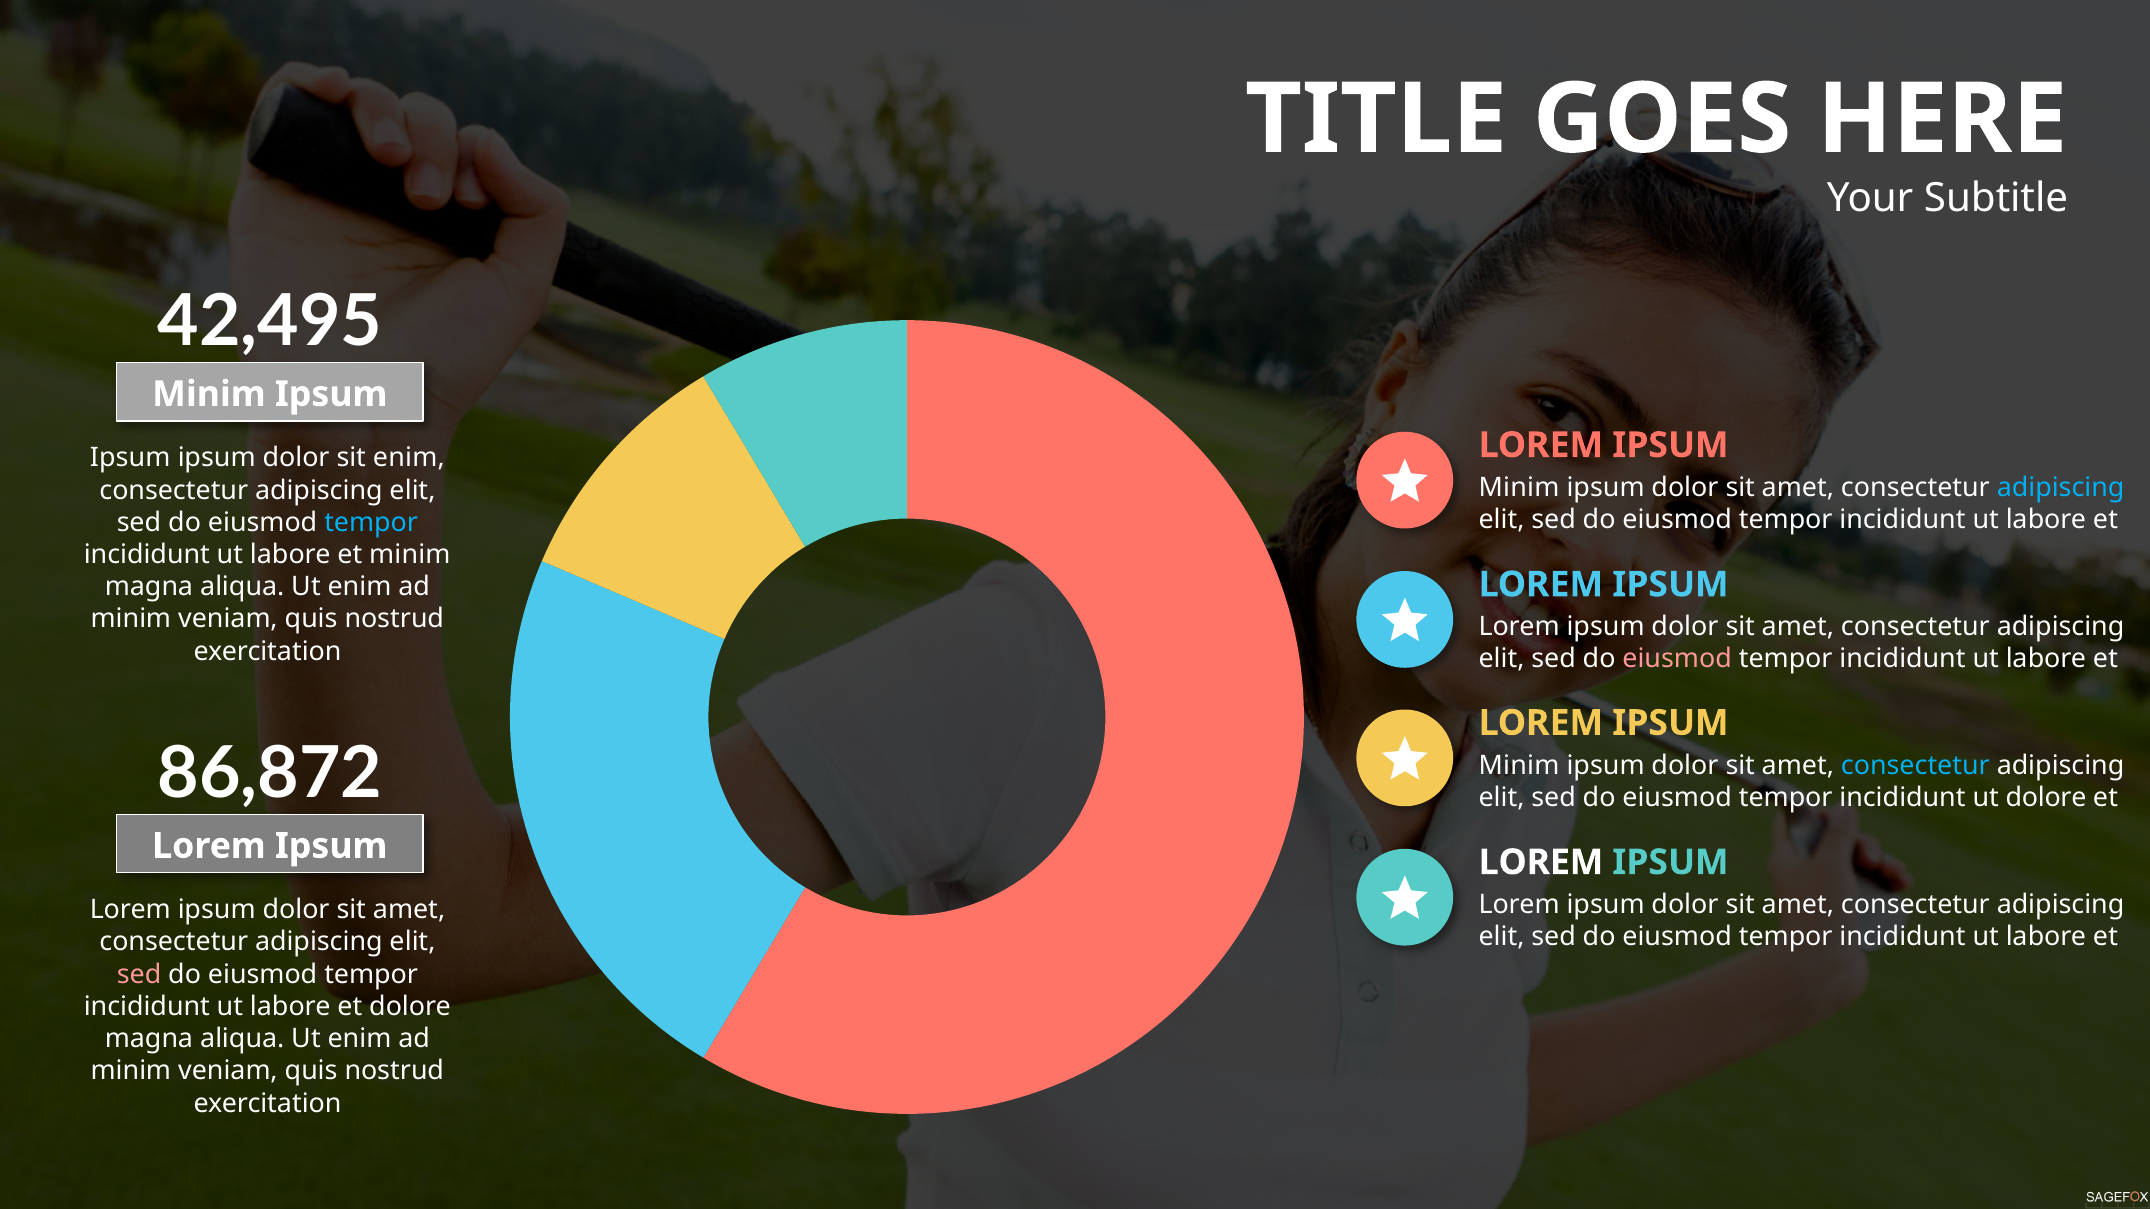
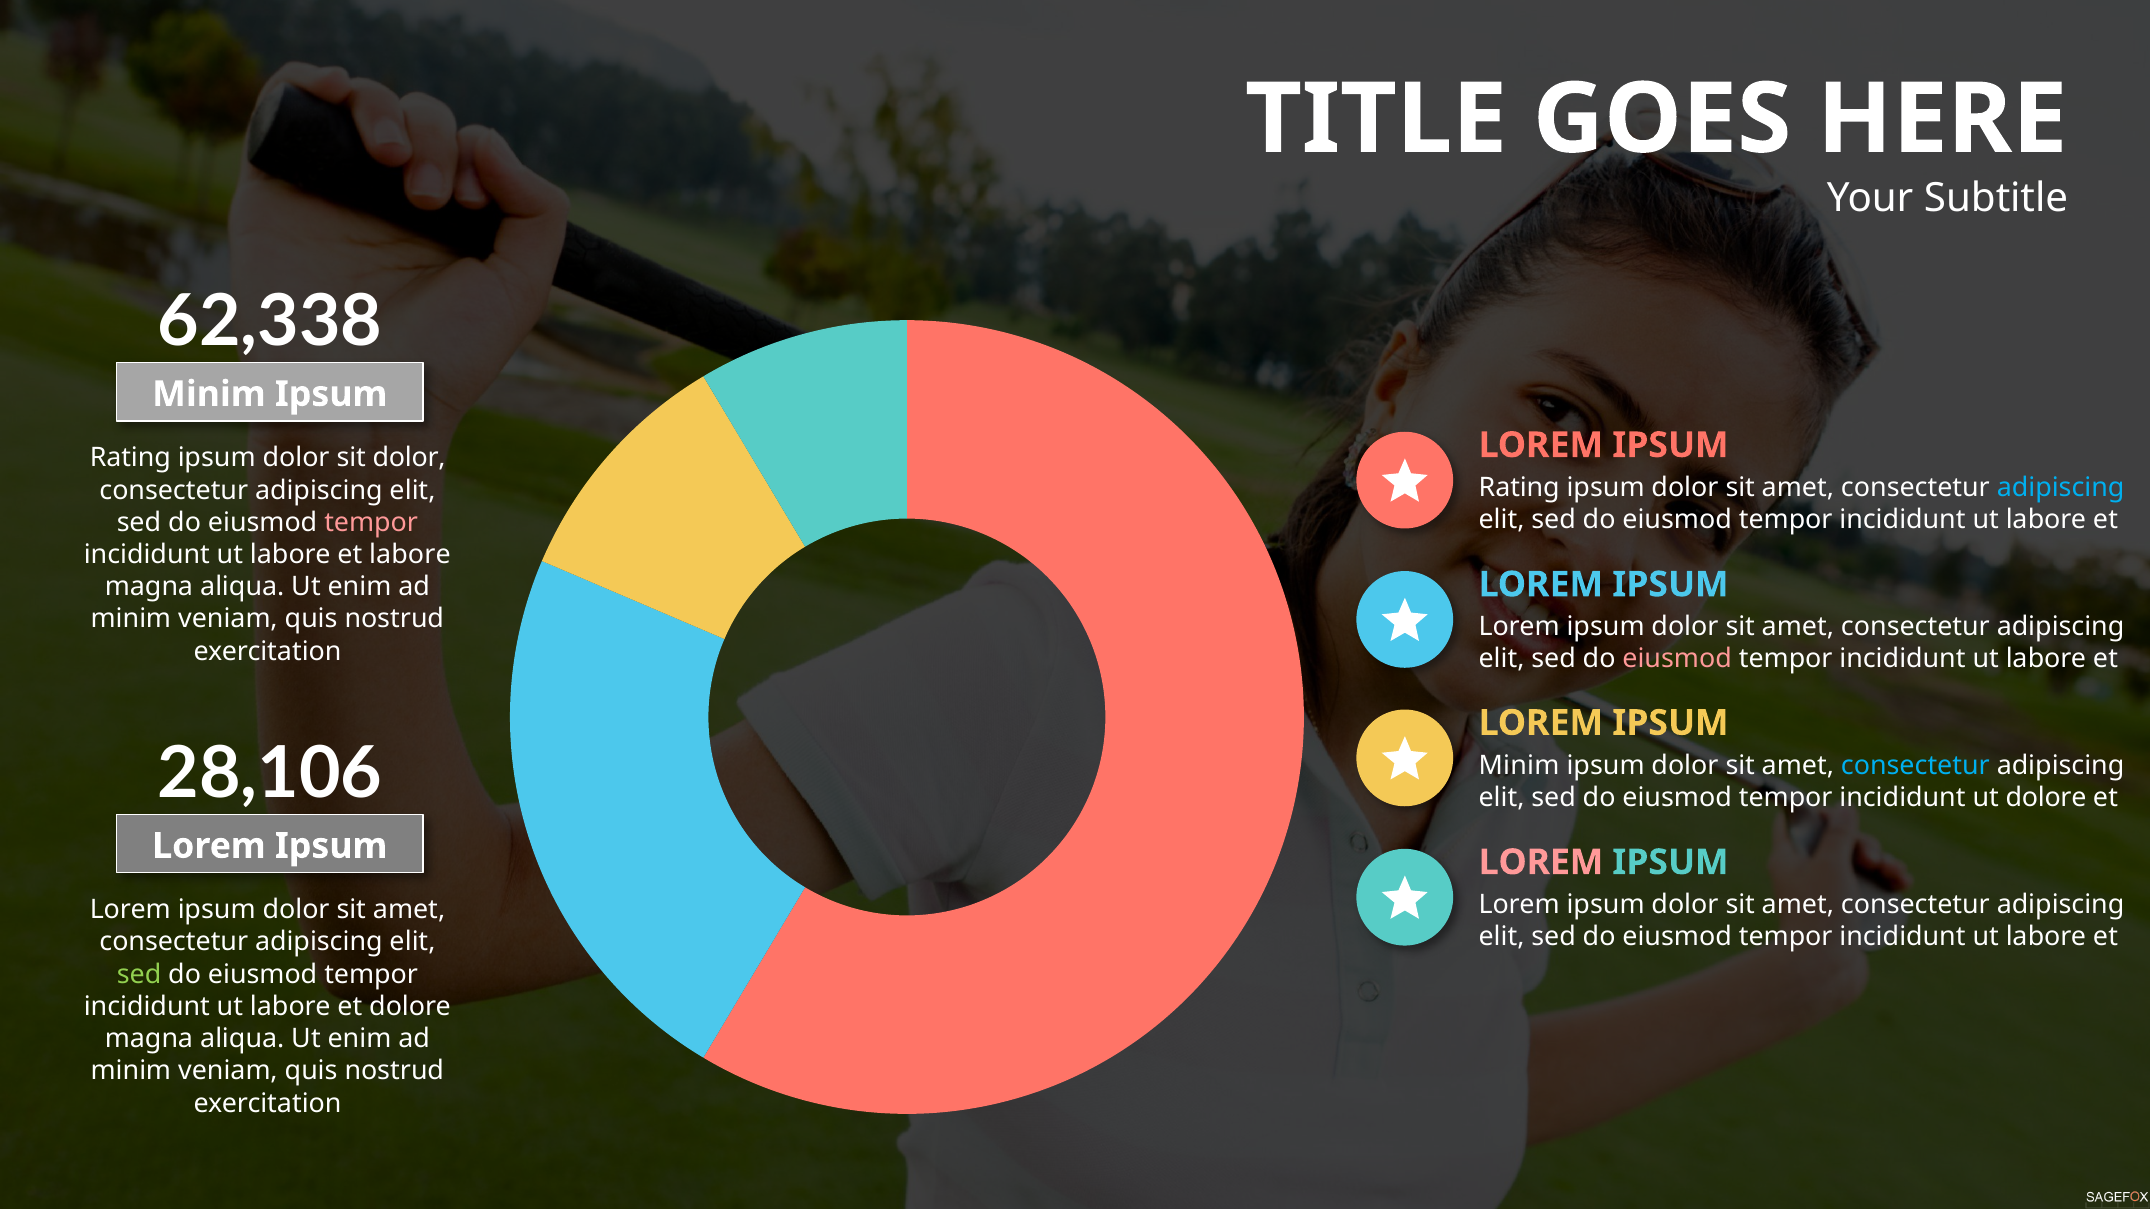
42,495: 42,495 -> 62,338
Ipsum at (130, 458): Ipsum -> Rating
sit enim: enim -> dolor
Minim at (1519, 488): Minim -> Rating
tempor at (371, 523) colour: light blue -> pink
et minim: minim -> labore
86,872: 86,872 -> 28,106
LOREM at (1541, 863) colour: white -> pink
sed at (139, 975) colour: pink -> light green
